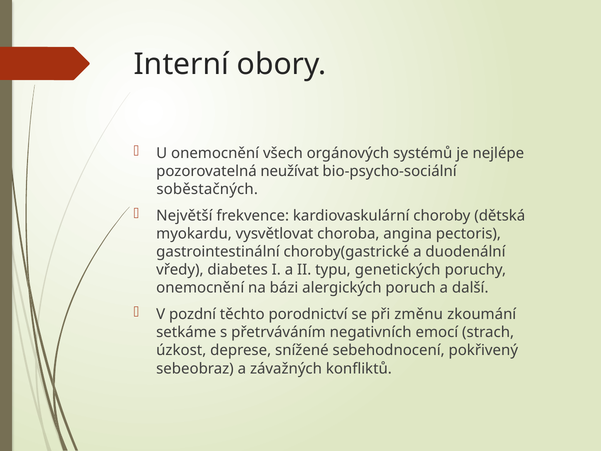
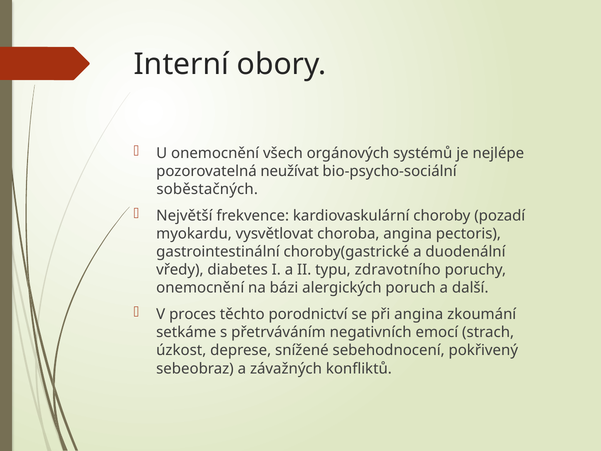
dětská: dětská -> pozadí
genetických: genetických -> zdravotního
pozdní: pozdní -> proces
při změnu: změnu -> angina
